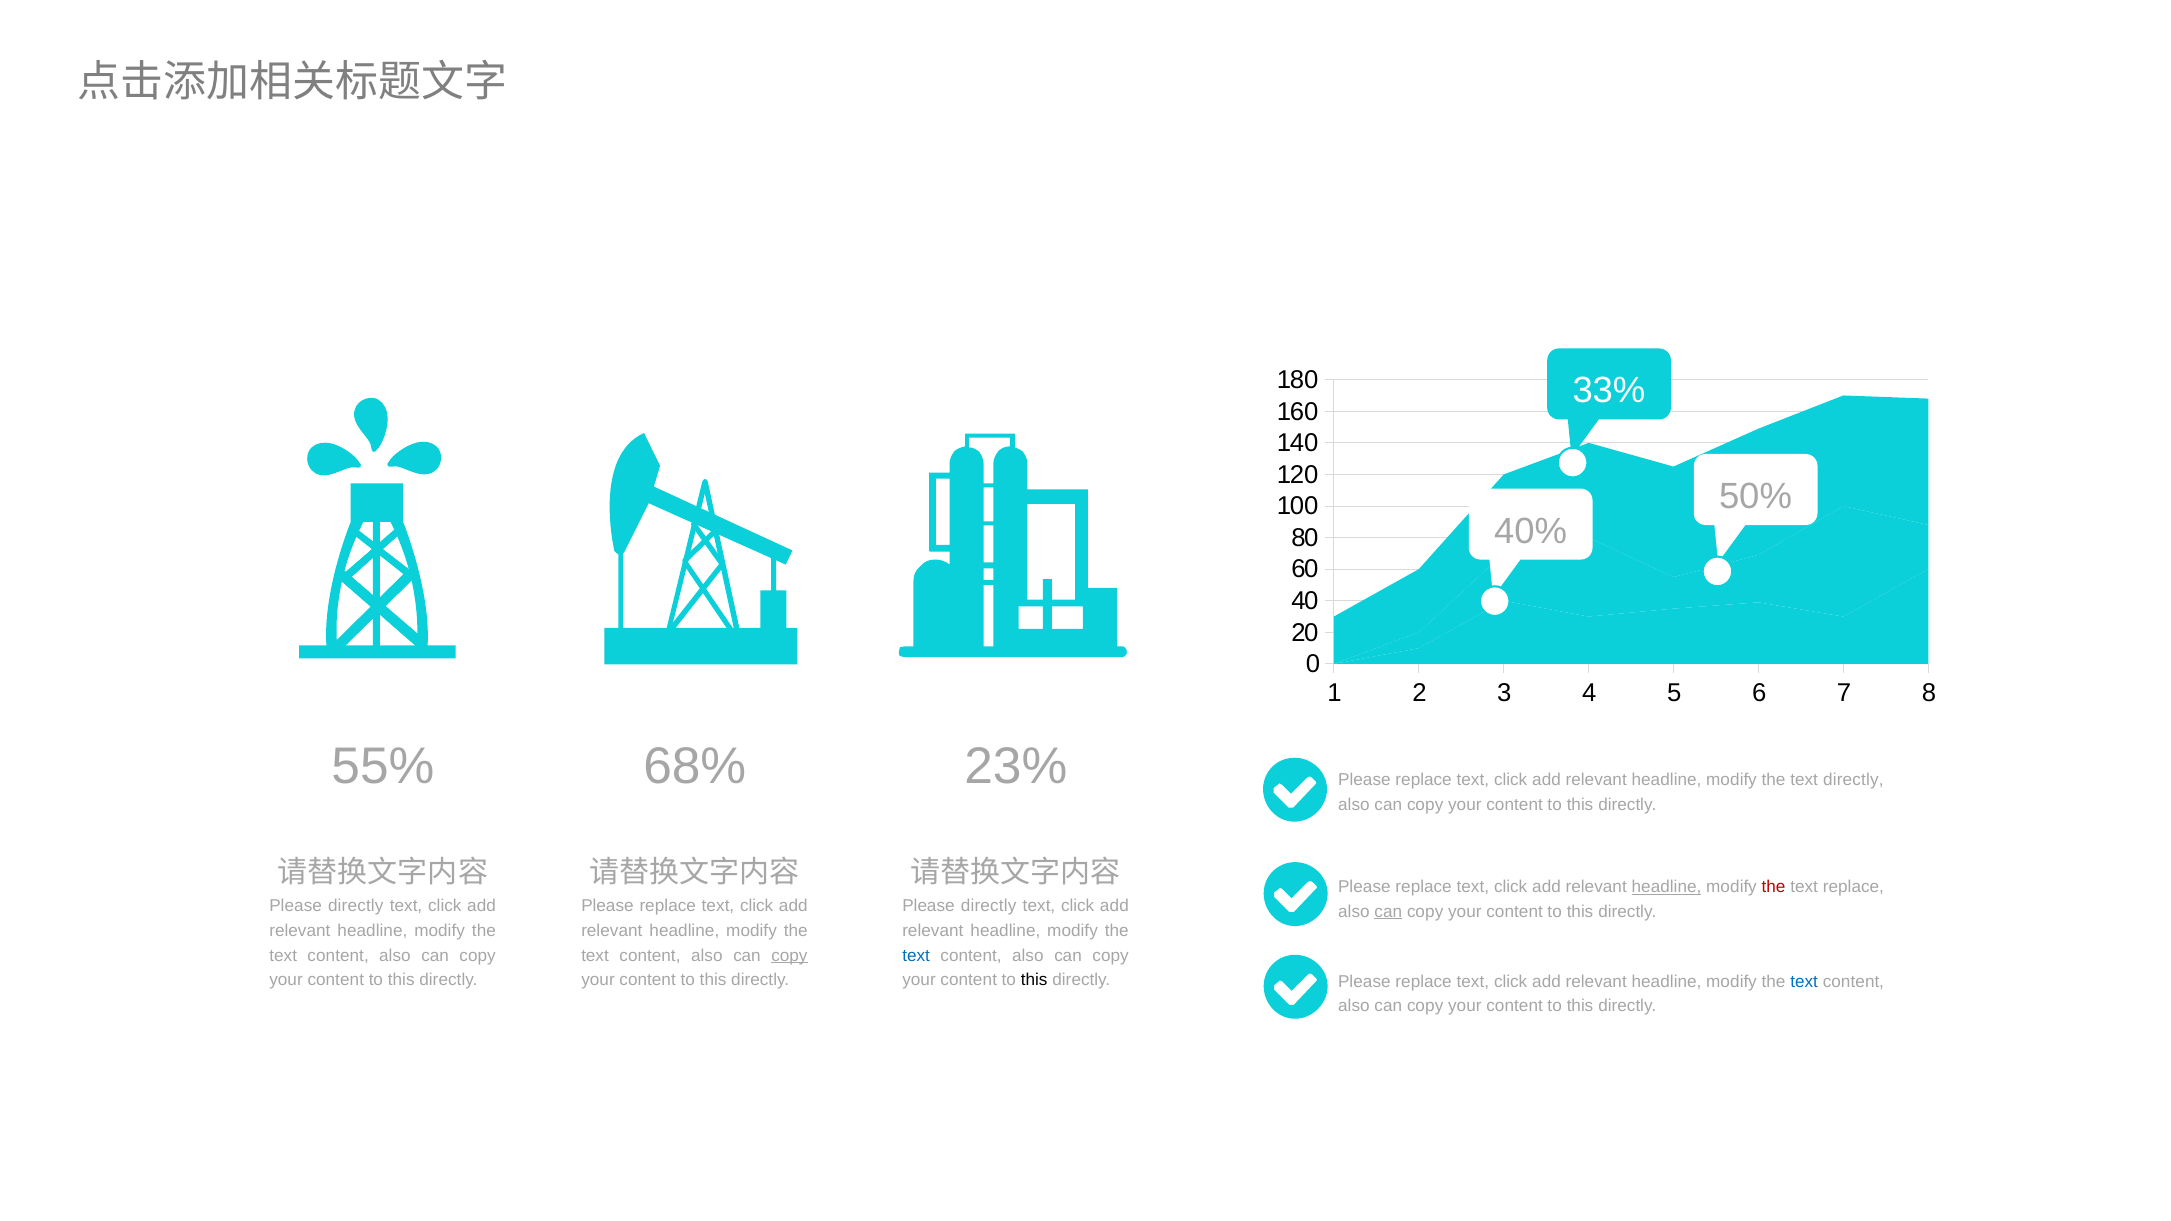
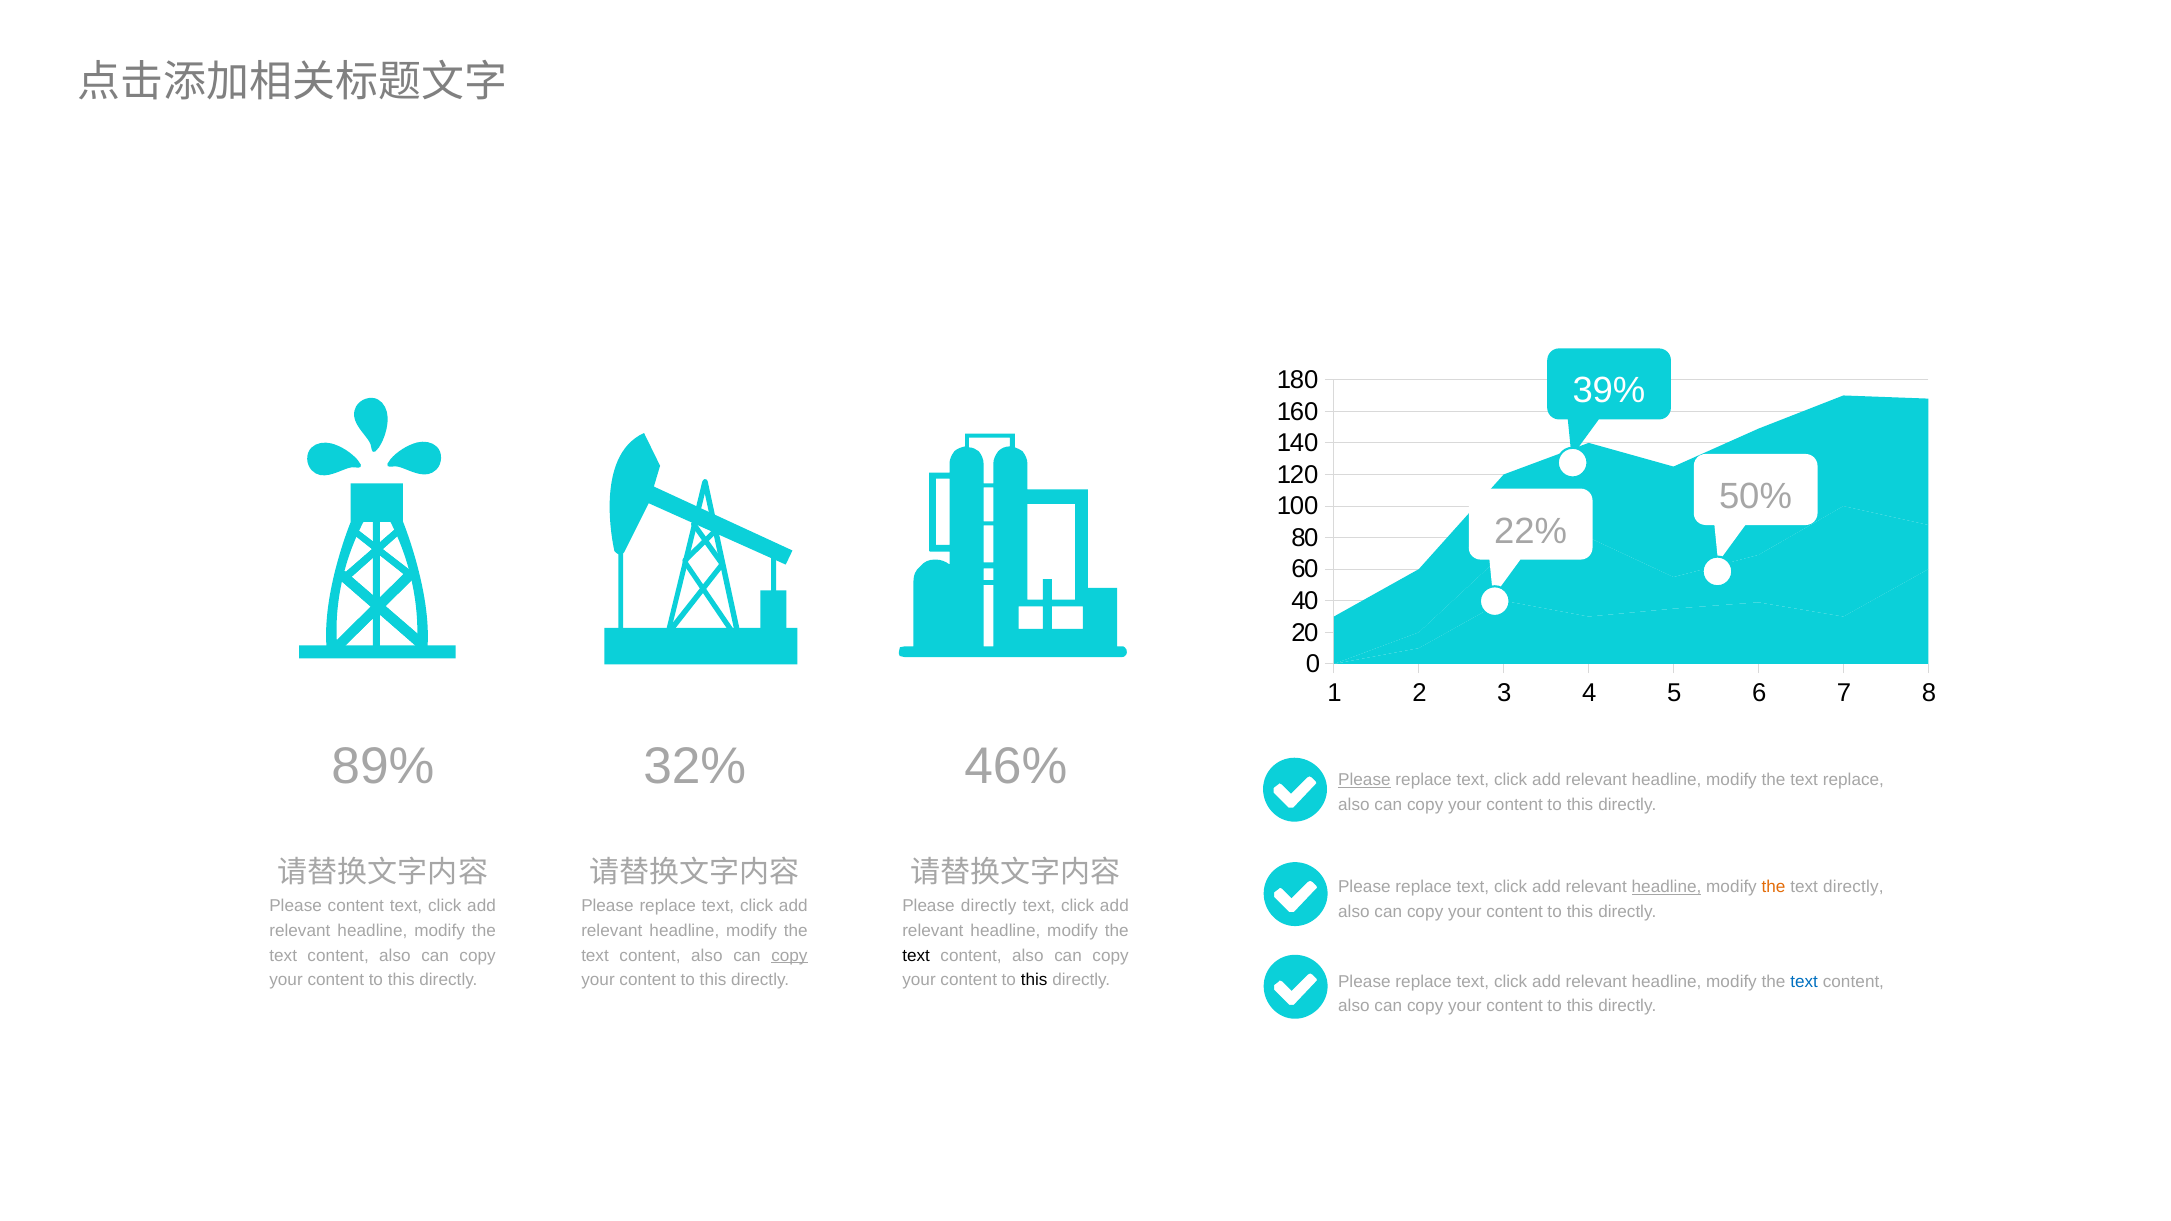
33%: 33% -> 39%
40%: 40% -> 22%
55%: 55% -> 89%
68%: 68% -> 32%
23%: 23% -> 46%
Please at (1364, 780) underline: none -> present
text directly: directly -> replace
the at (1774, 887) colour: red -> orange
text replace: replace -> directly
directly at (356, 906): directly -> content
can at (1388, 912) underline: present -> none
text at (916, 956) colour: blue -> black
